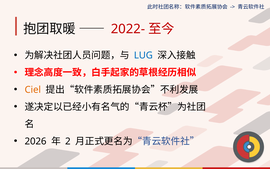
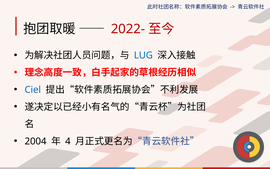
Ciel colour: orange -> blue
2026: 2026 -> 2004
2: 2 -> 4
